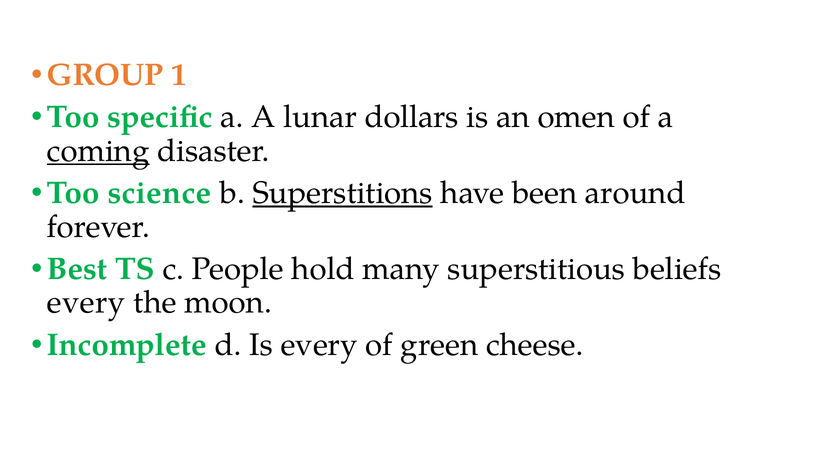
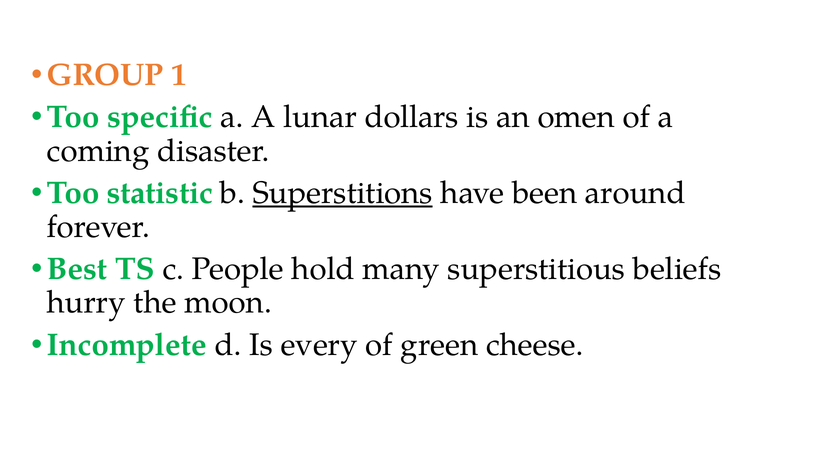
coming underline: present -> none
science: science -> statistic
every at (86, 303): every -> hurry
